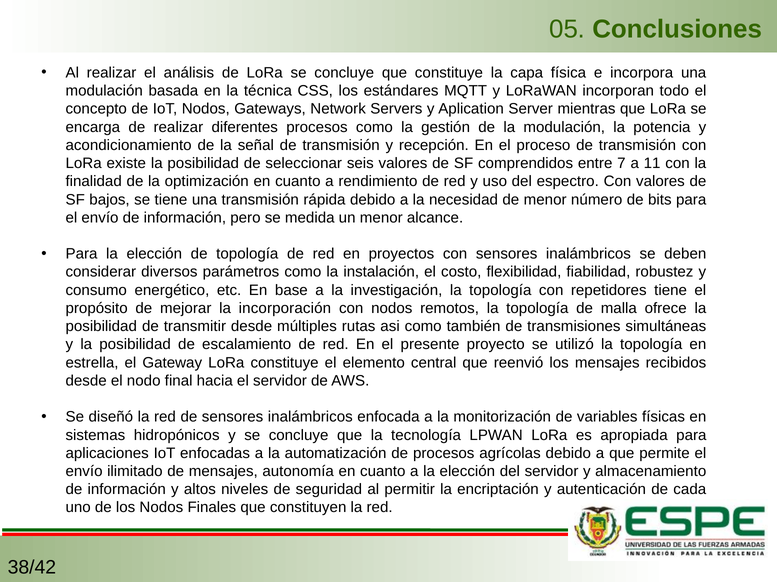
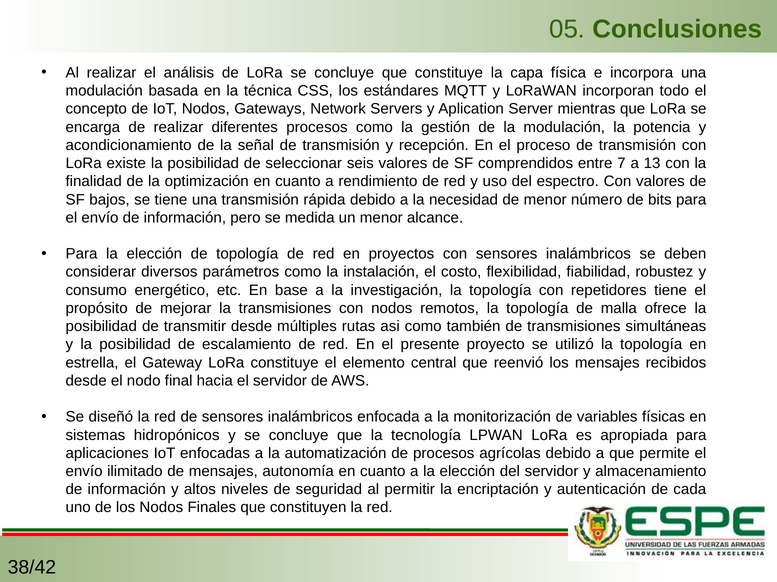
11: 11 -> 13
la incorporación: incorporación -> transmisiones
